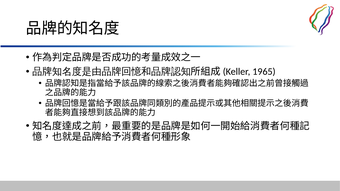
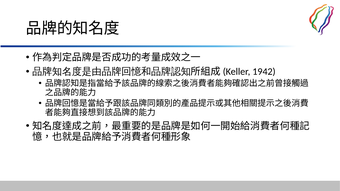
1965: 1965 -> 1942
